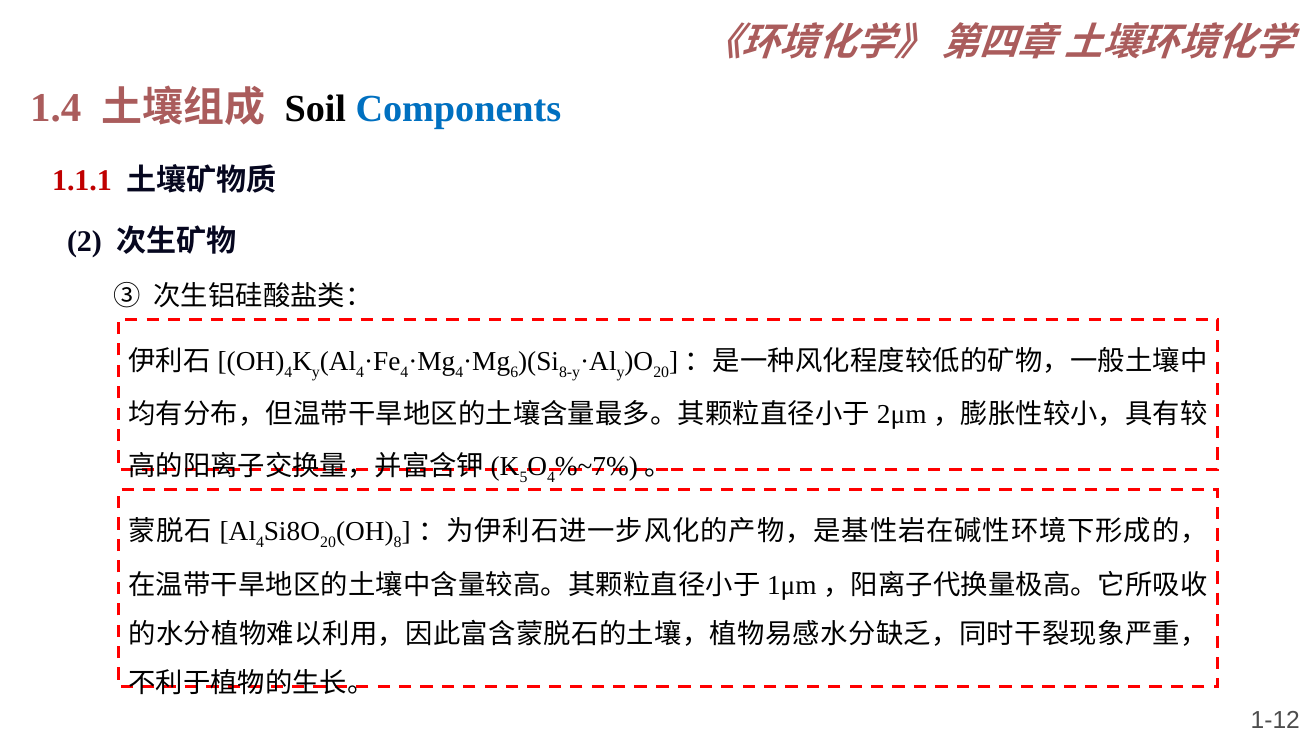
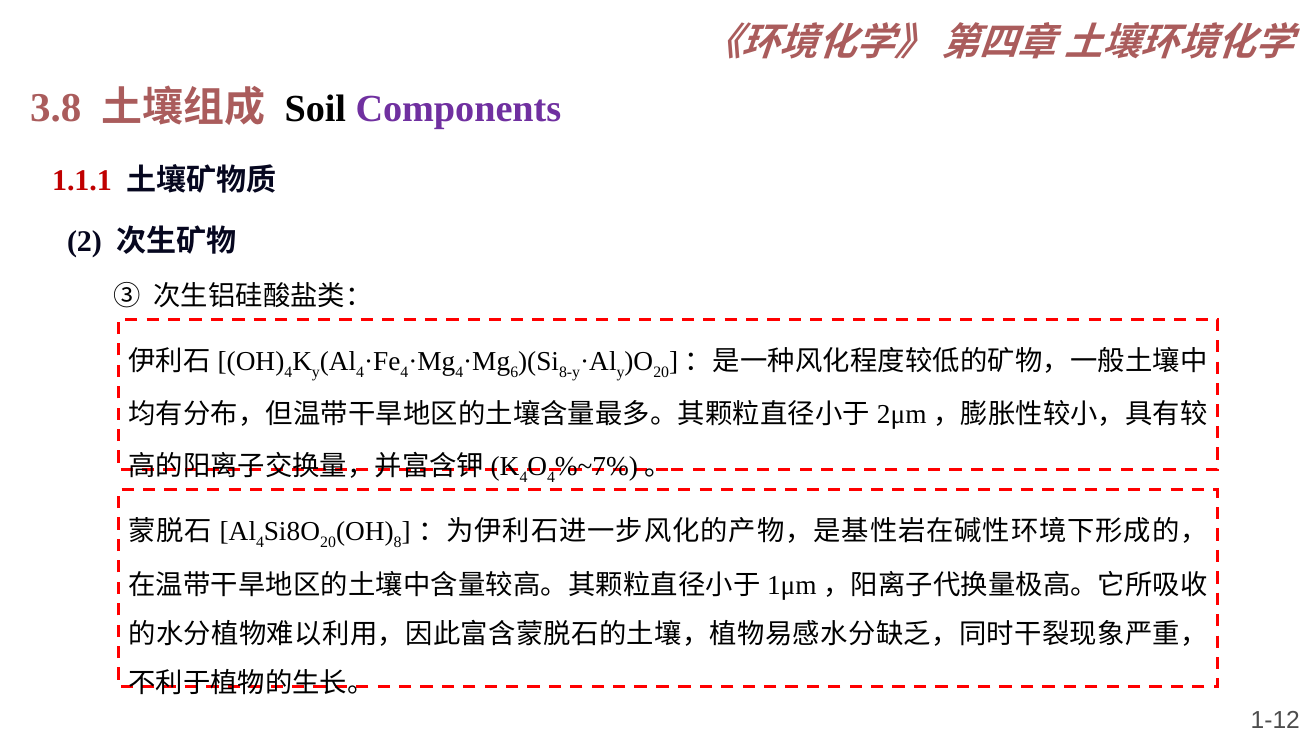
1.4: 1.4 -> 3.8
Components colour: blue -> purple
5 at (523, 477): 5 -> 4
